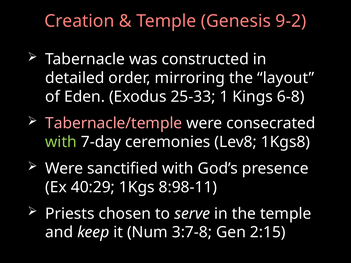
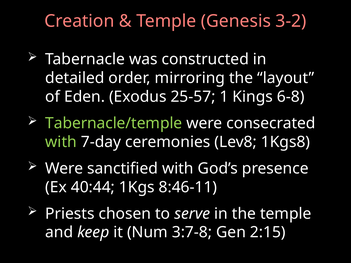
9-2: 9-2 -> 3-2
25-33: 25-33 -> 25-57
Tabernacle/temple colour: pink -> light green
40:29: 40:29 -> 40:44
8:98-11: 8:98-11 -> 8:46-11
